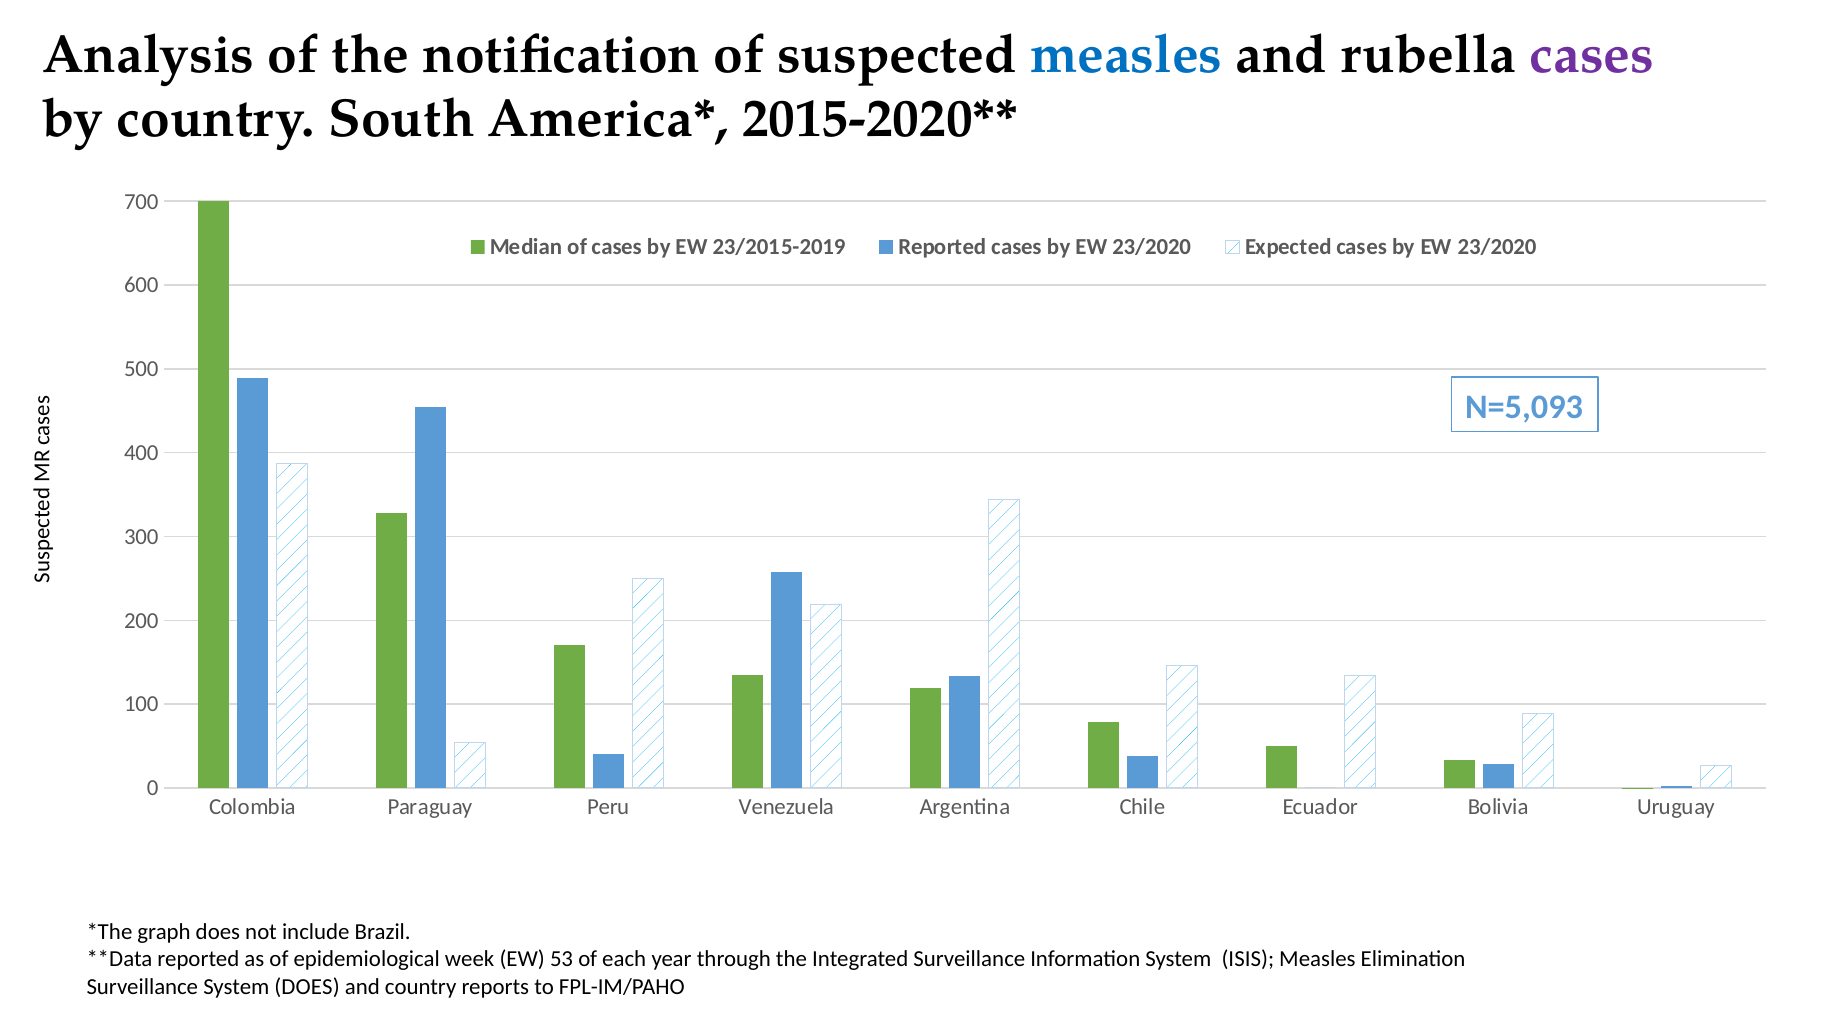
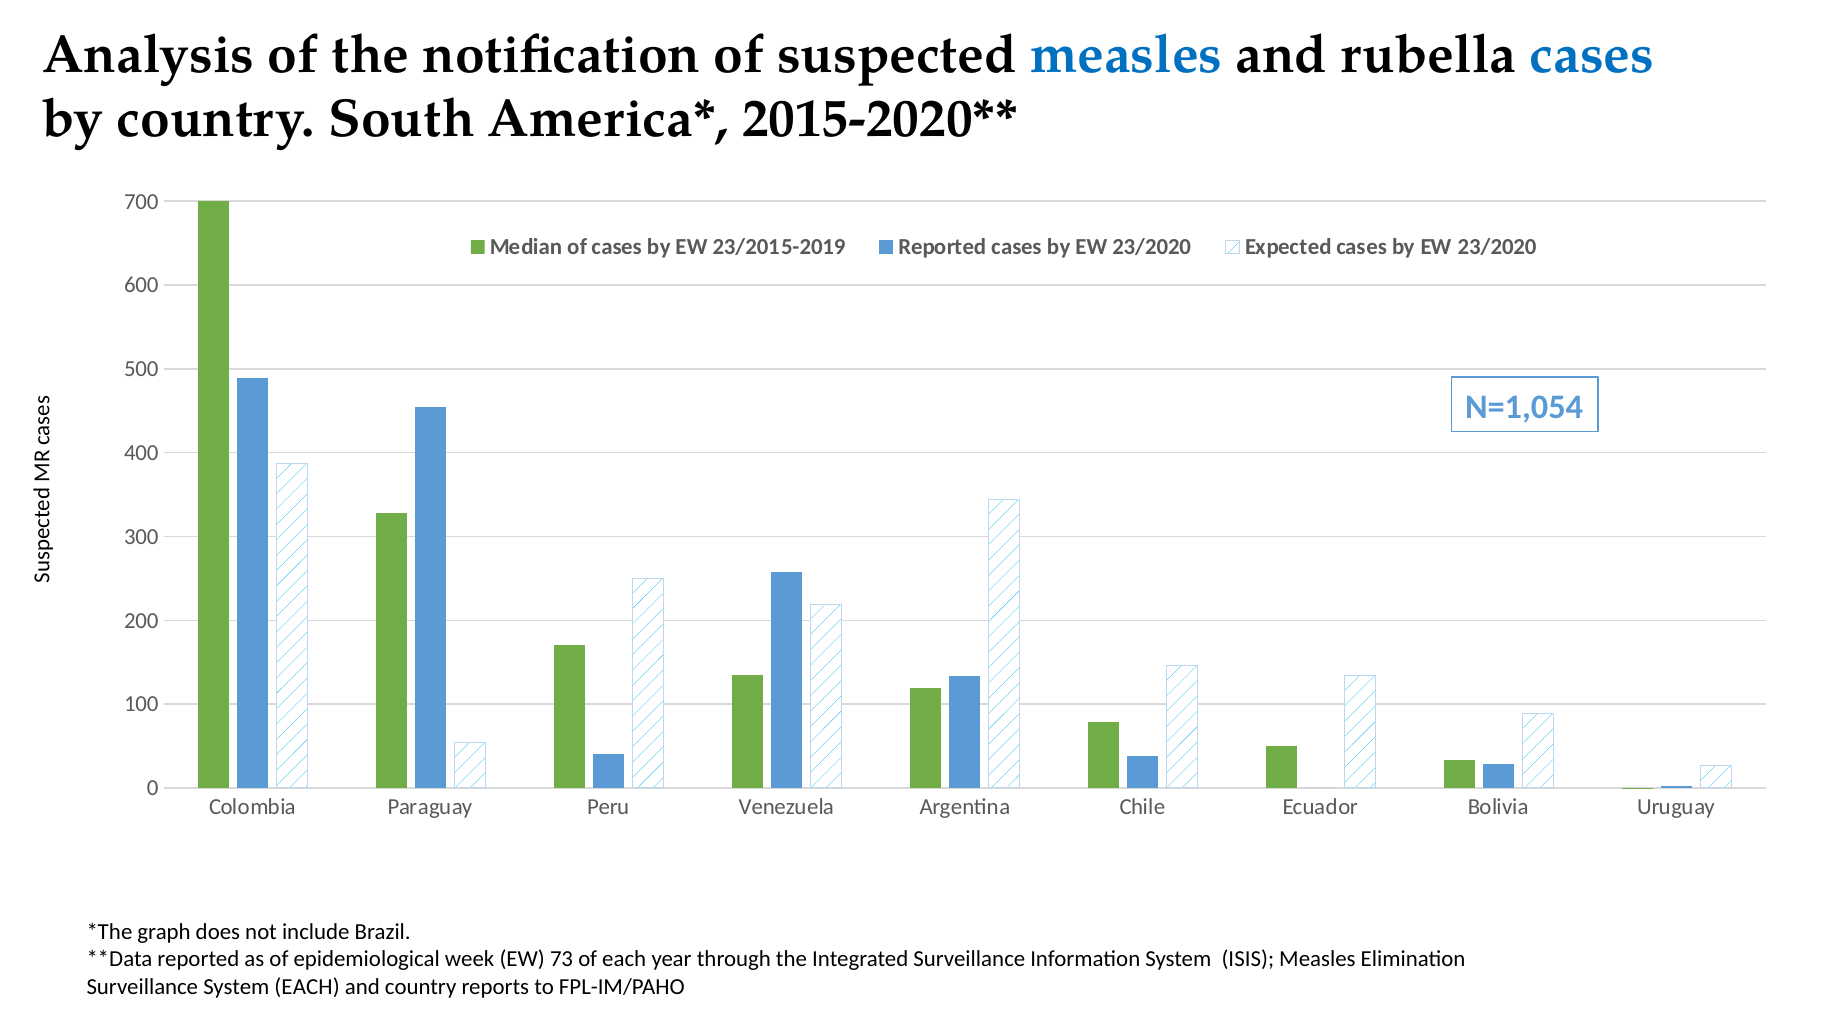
cases at (1592, 55) colour: purple -> blue
N=5,093: N=5,093 -> N=1,054
53: 53 -> 73
System DOES: DOES -> EACH
